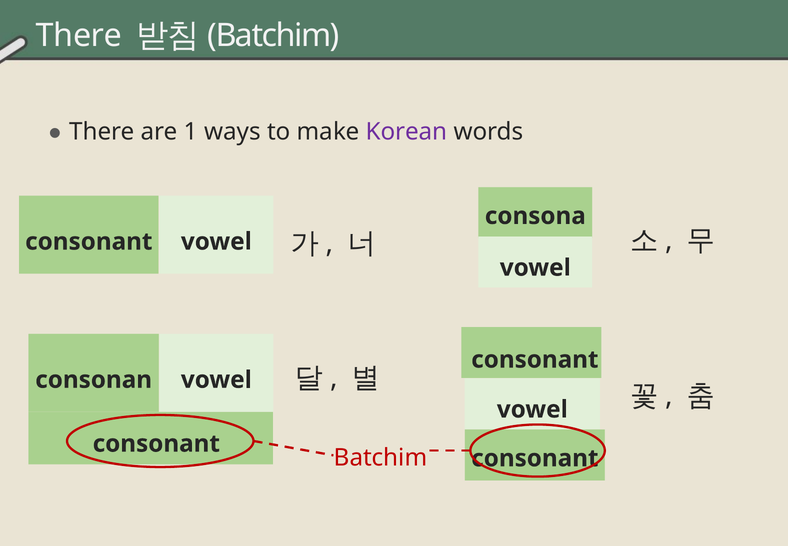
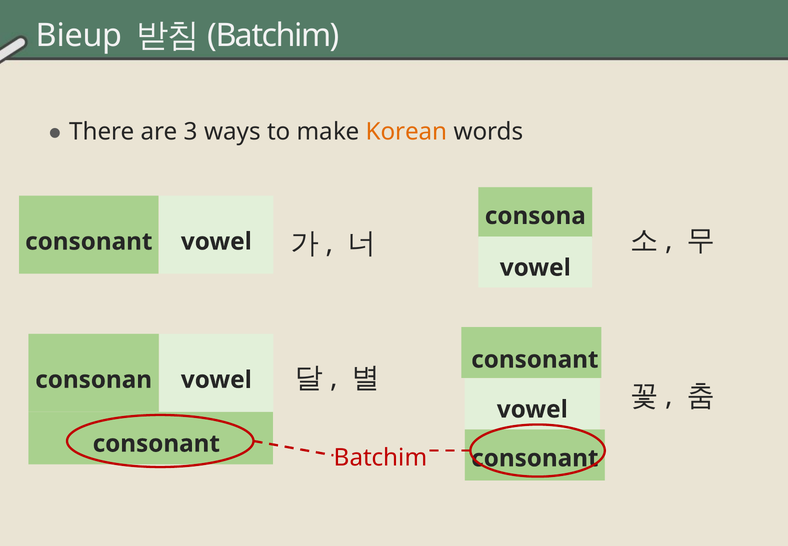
There at (79, 35): There -> Bieup
1: 1 -> 3
Korean colour: purple -> orange
